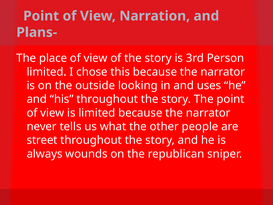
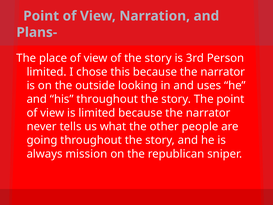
street: street -> going
wounds: wounds -> mission
